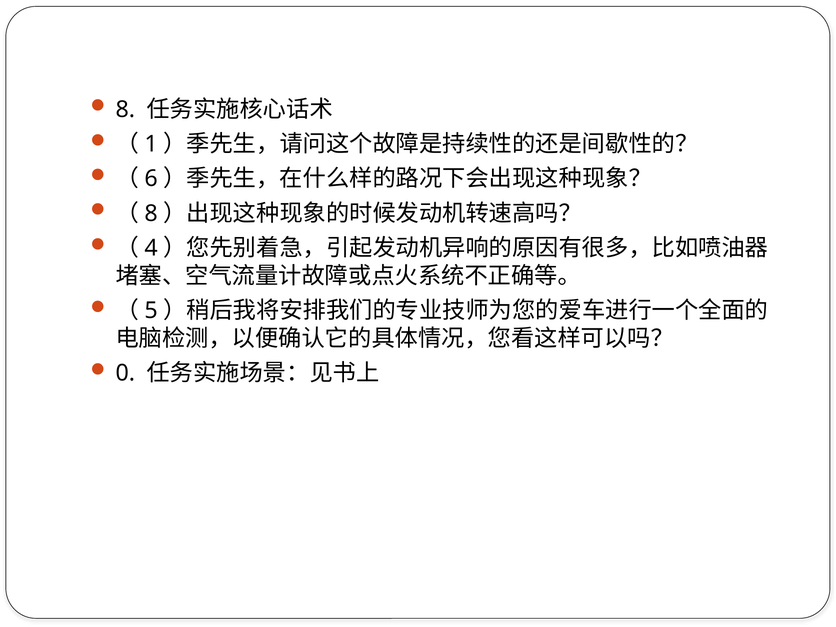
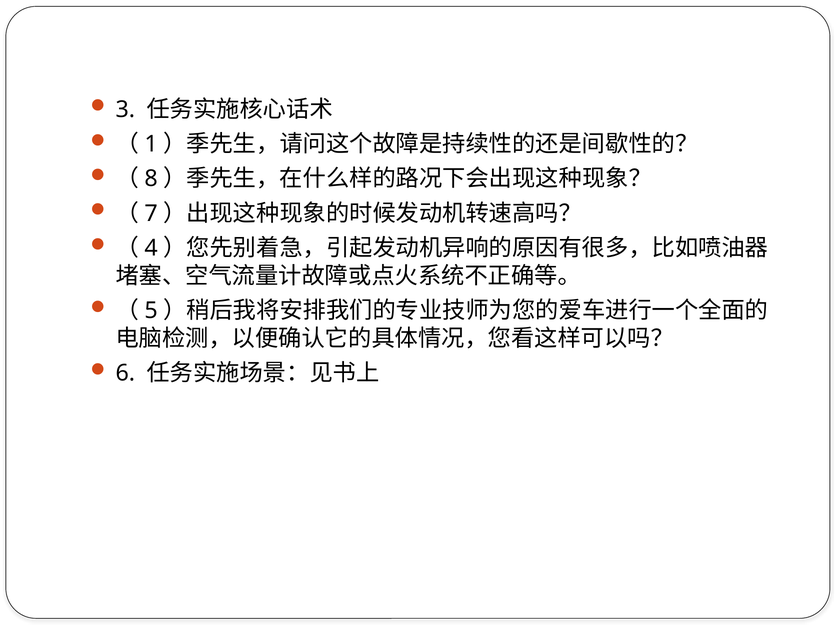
8 at (125, 109): 8 -> 3
6: 6 -> 8
8 at (151, 213): 8 -> 7
0: 0 -> 6
